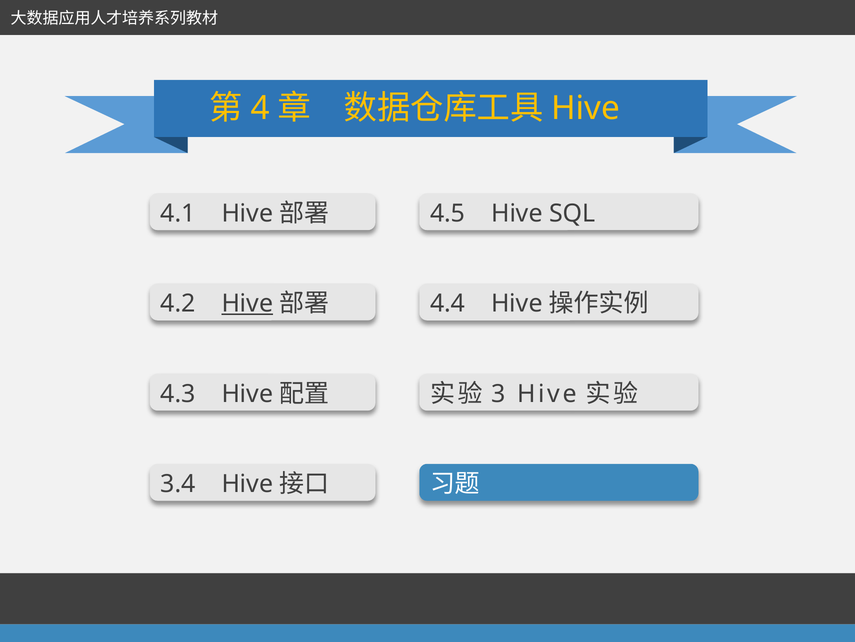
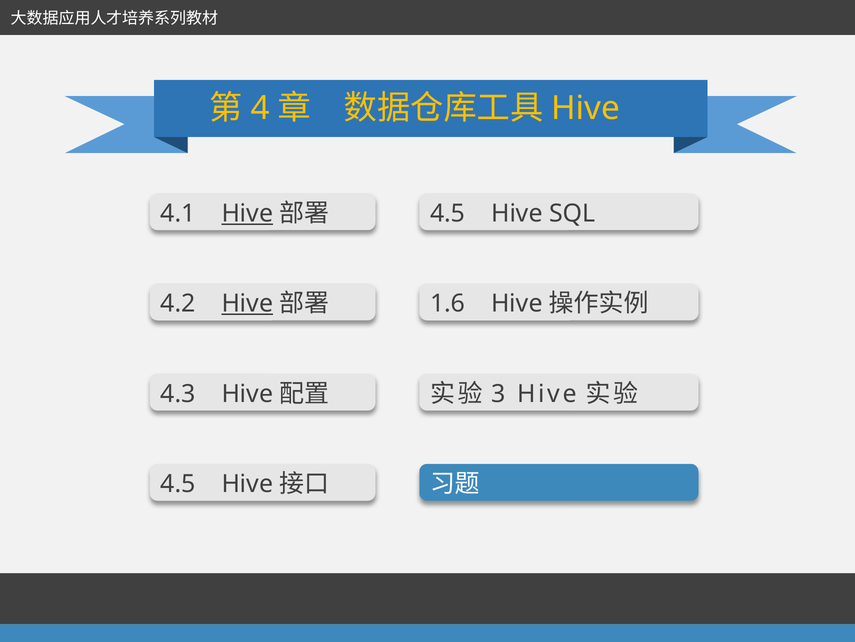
Hive at (247, 213) underline: none -> present
4.4: 4.4 -> 1.6
3.4 at (178, 483): 3.4 -> 4.5
